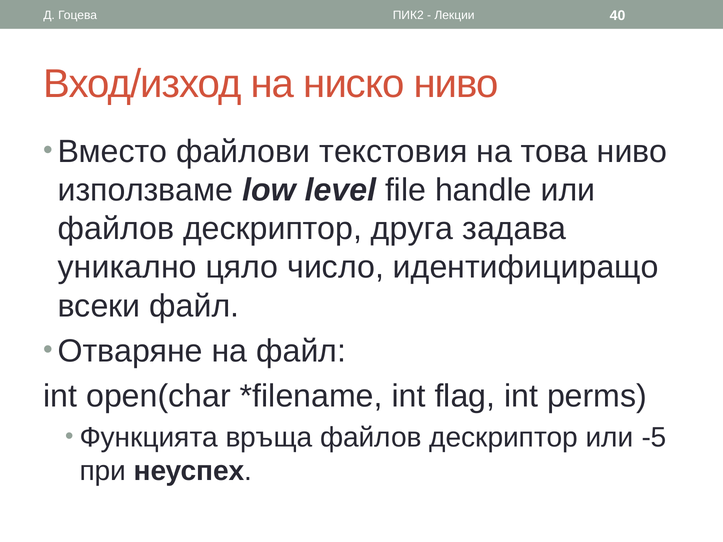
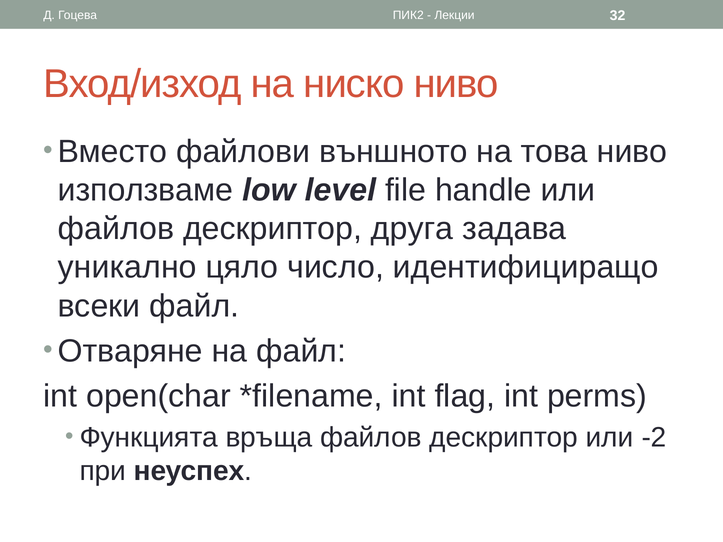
40: 40 -> 32
текстовия: текстовия -> външното
-5: -5 -> -2
